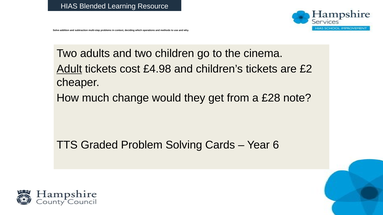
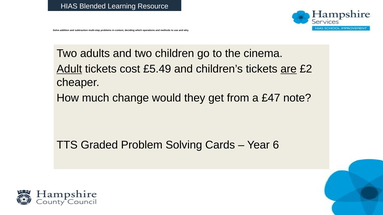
£4.98: £4.98 -> £5.49
are underline: none -> present
£28: £28 -> £47
